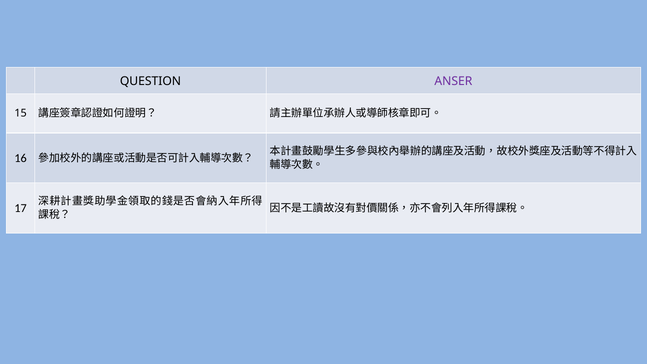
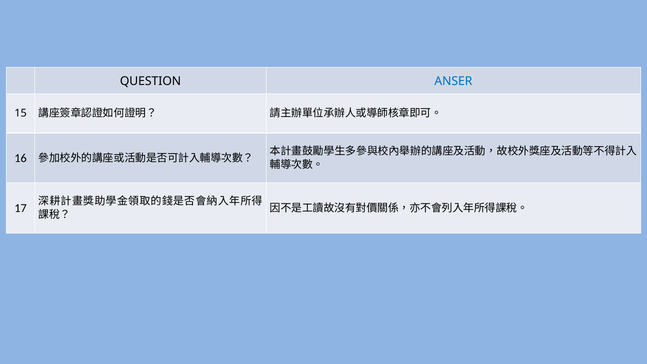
ANSER colour: purple -> blue
